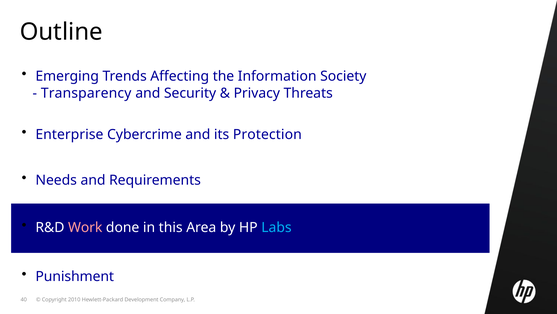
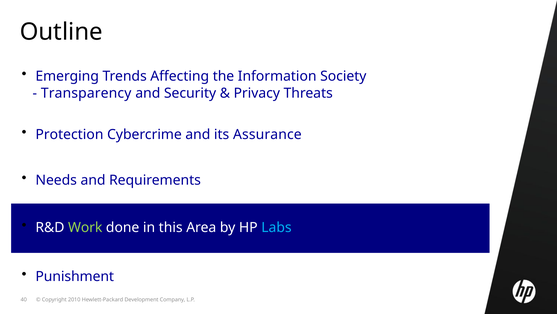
Enterprise: Enterprise -> Protection
Protection: Protection -> Assurance
Work colour: pink -> light green
